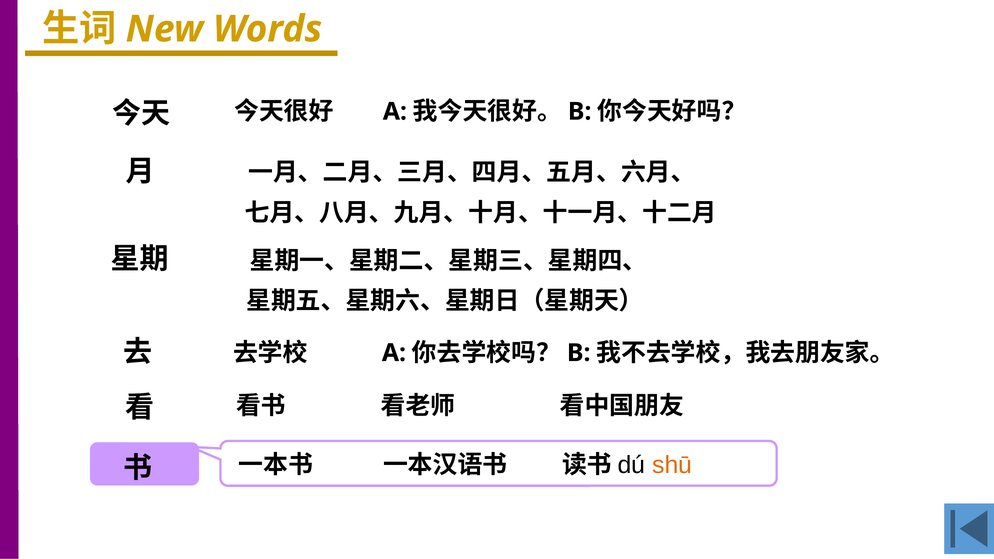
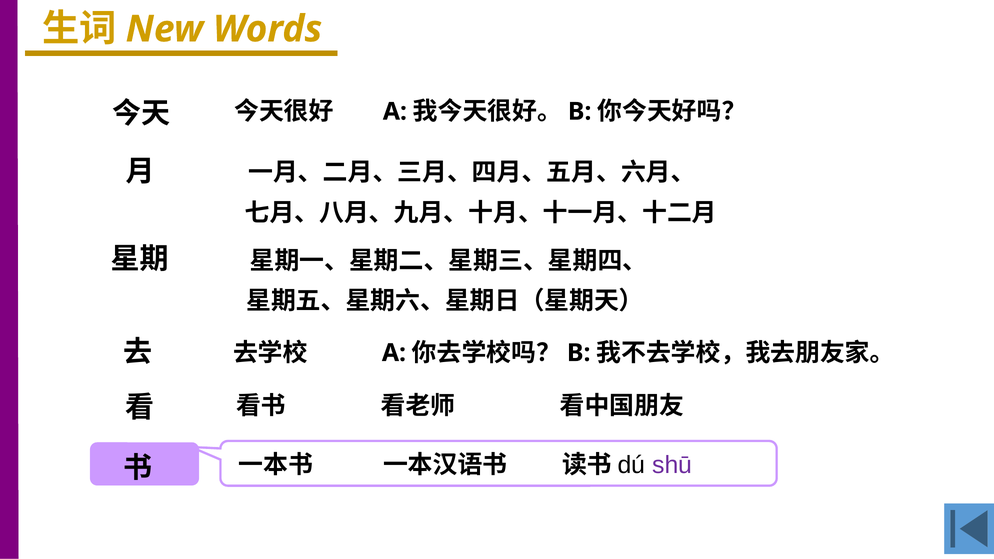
shū colour: orange -> purple
